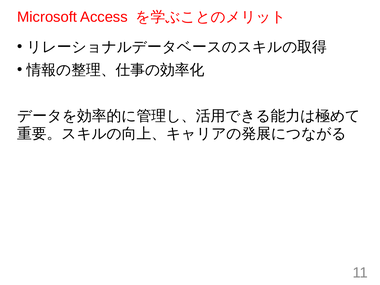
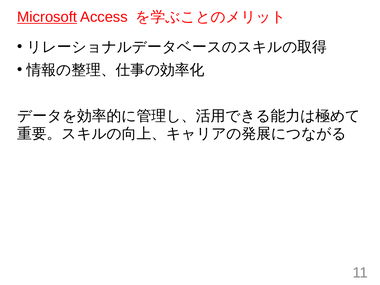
Microsoft underline: none -> present
